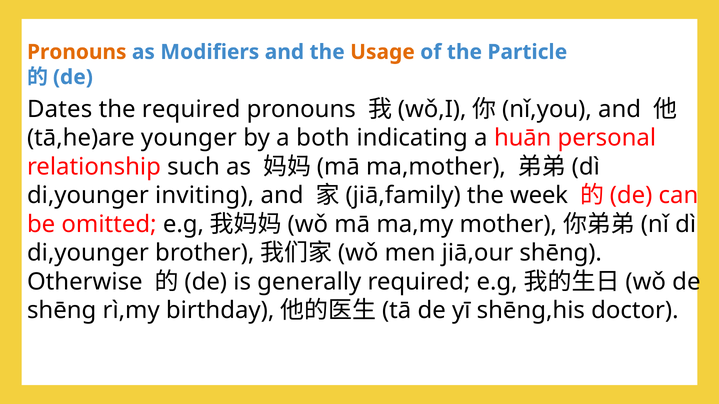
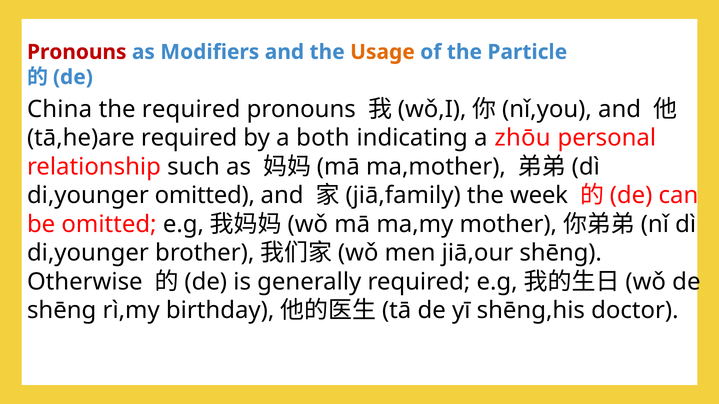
Pronouns at (77, 52) colour: orange -> red
Dates: Dates -> China
younger at (189, 138): younger -> required
huān: huān -> zhōu
di,younger inviting: inviting -> omitted
